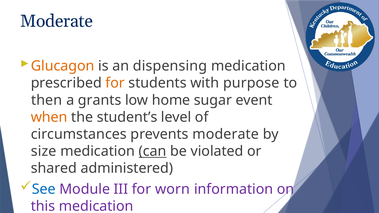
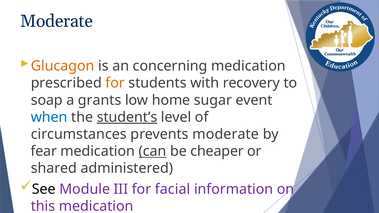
dispensing: dispensing -> concerning
purpose: purpose -> recovery
then: then -> soap
when colour: orange -> blue
student’s underline: none -> present
size: size -> fear
violated: violated -> cheaper
See colour: blue -> black
worn: worn -> facial
